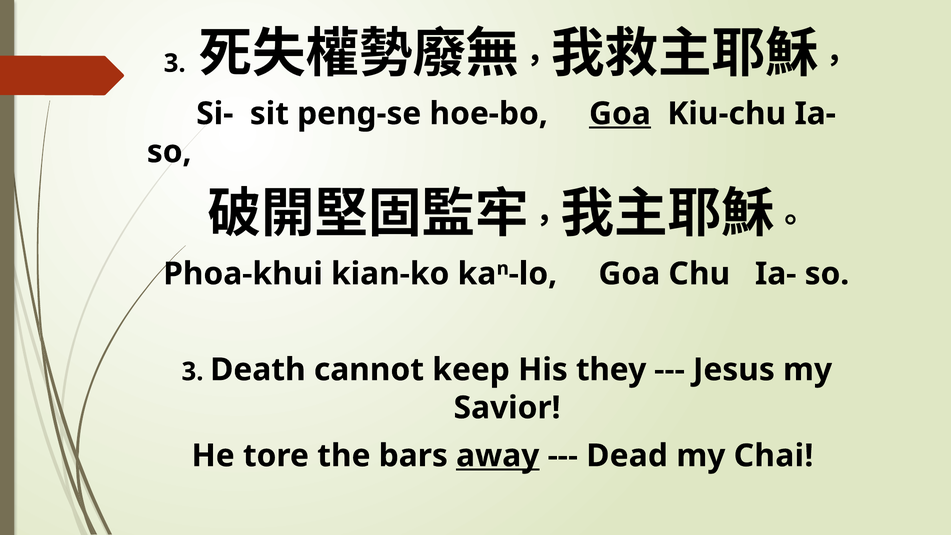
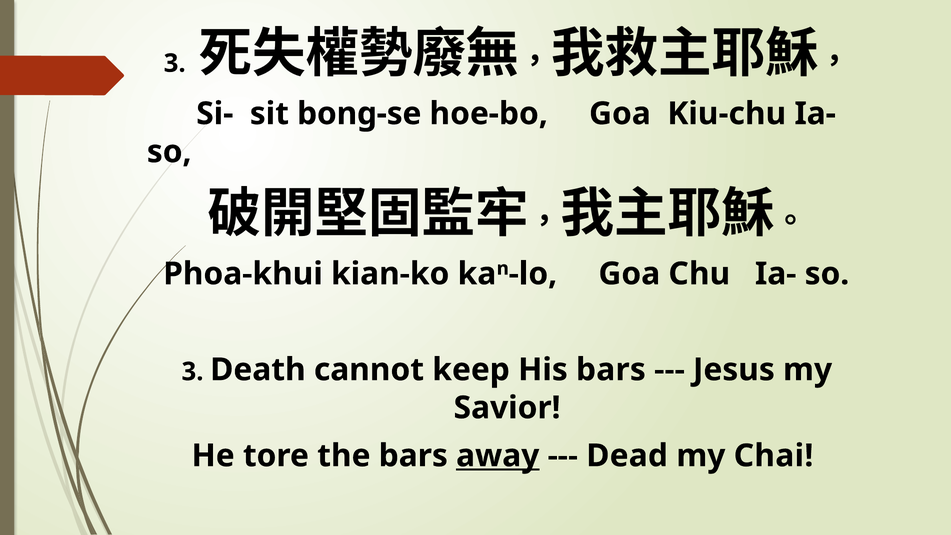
peng-se: peng-se -> bong-se
Goa at (620, 114) underline: present -> none
His they: they -> bars
